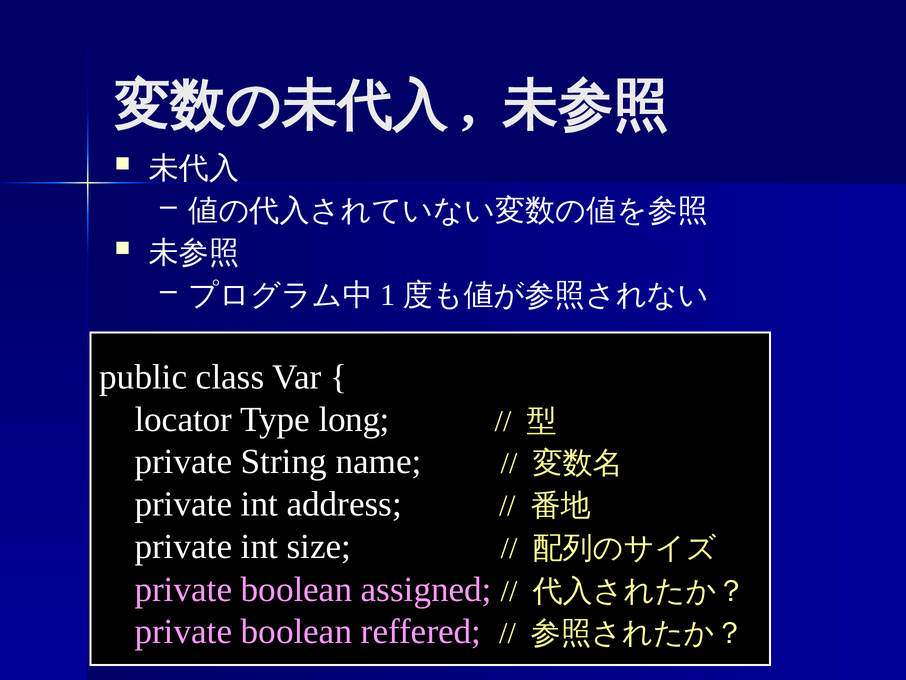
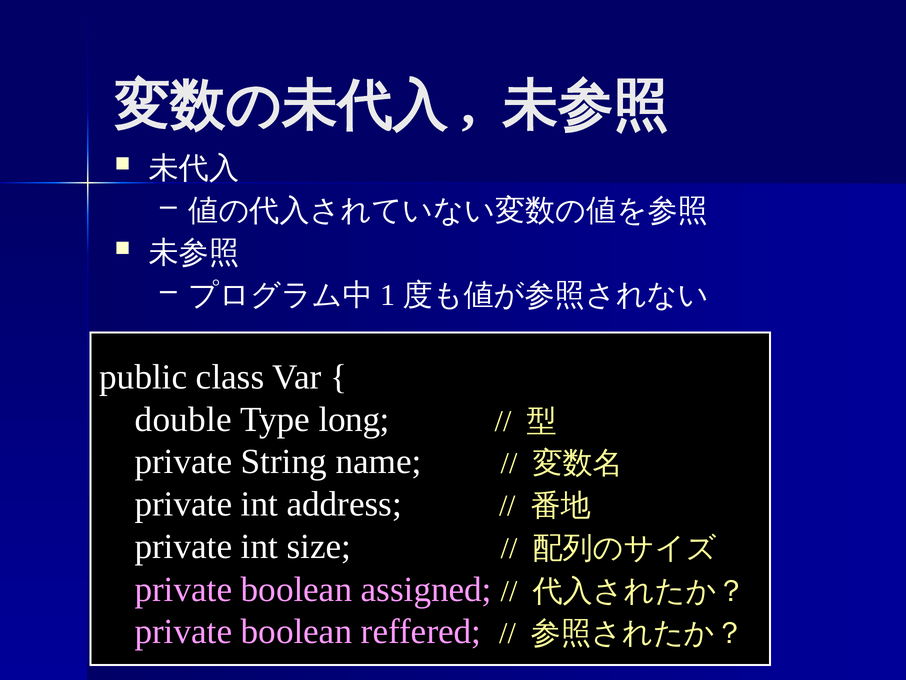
locator: locator -> double
